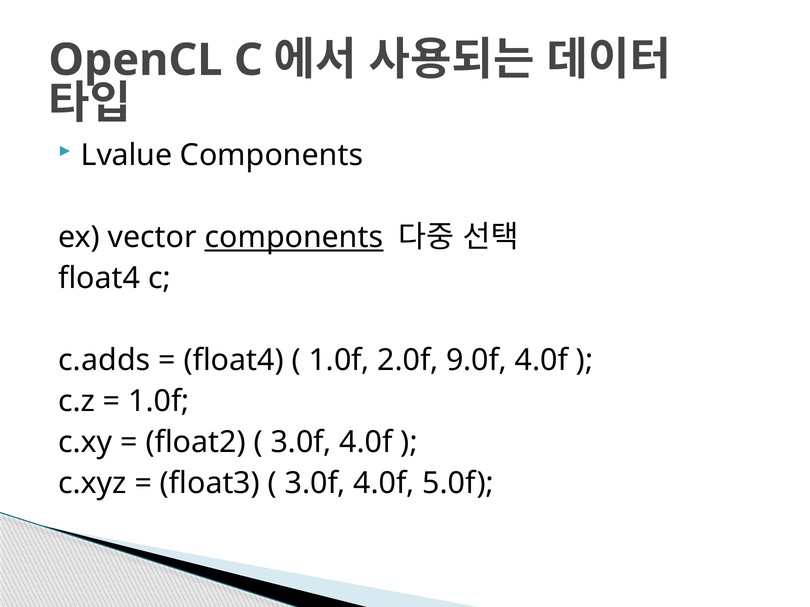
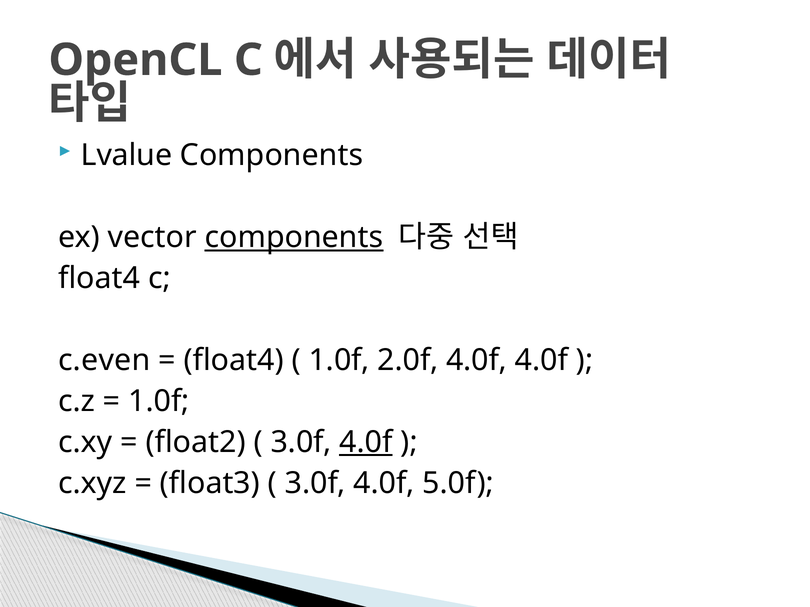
c.adds: c.adds -> c.even
2.0f 9.0f: 9.0f -> 4.0f
4.0f at (366, 442) underline: none -> present
